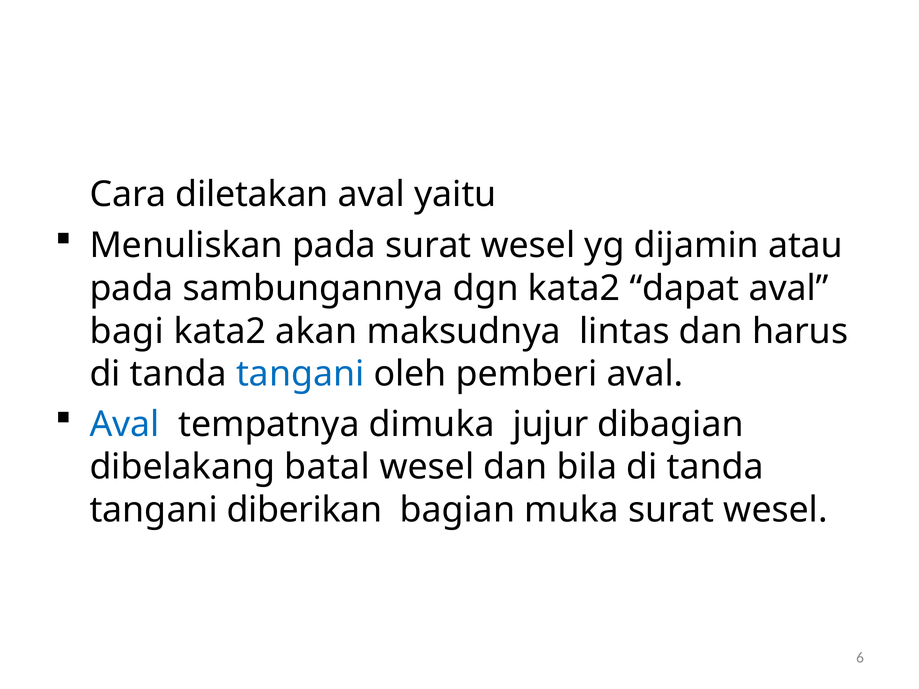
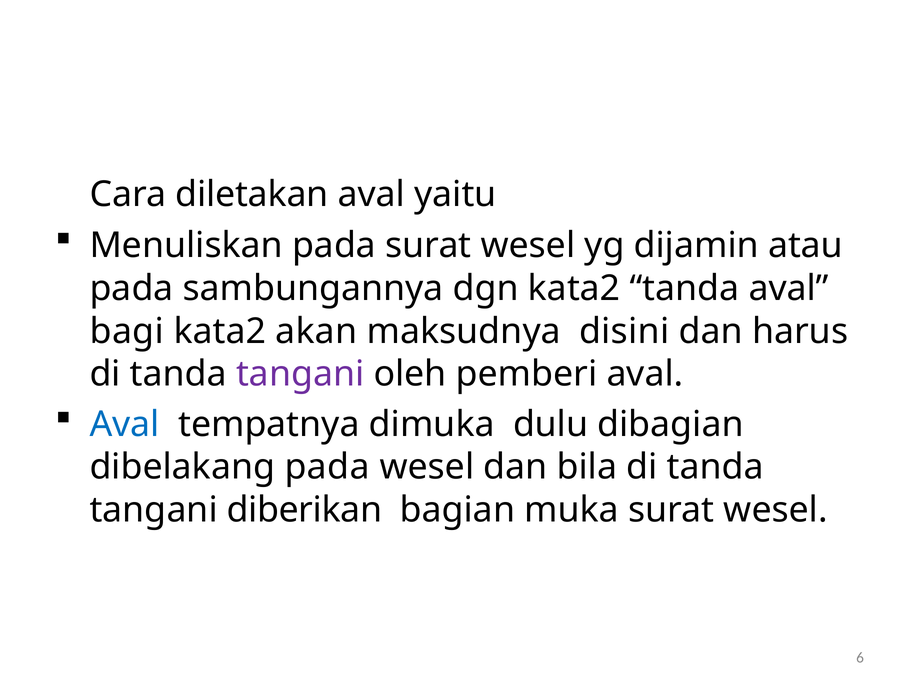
kata2 dapat: dapat -> tanda
lintas: lintas -> disini
tangani at (300, 374) colour: blue -> purple
jujur: jujur -> dulu
dibelakang batal: batal -> pada
